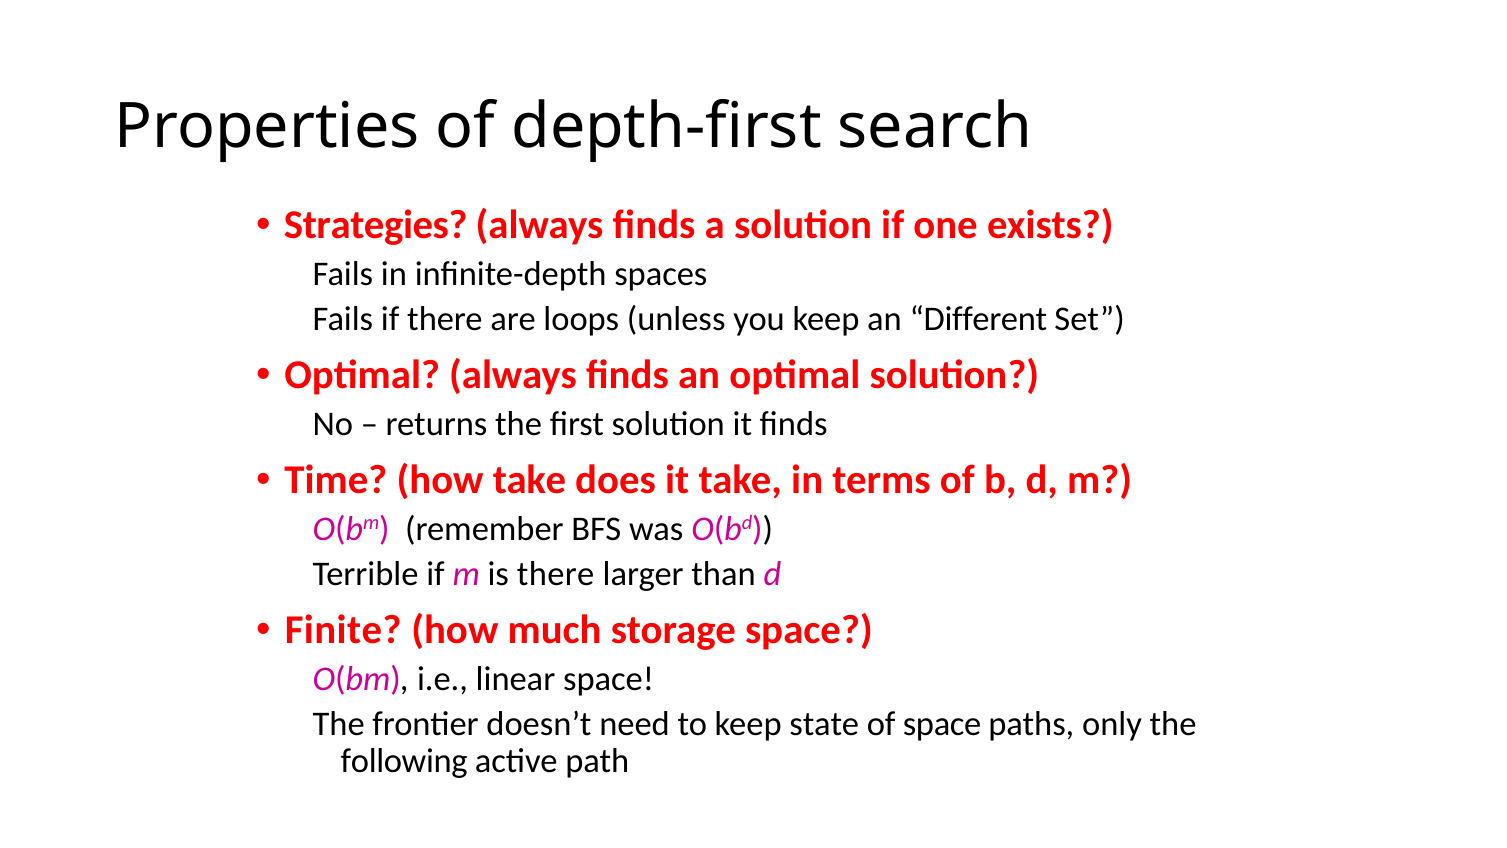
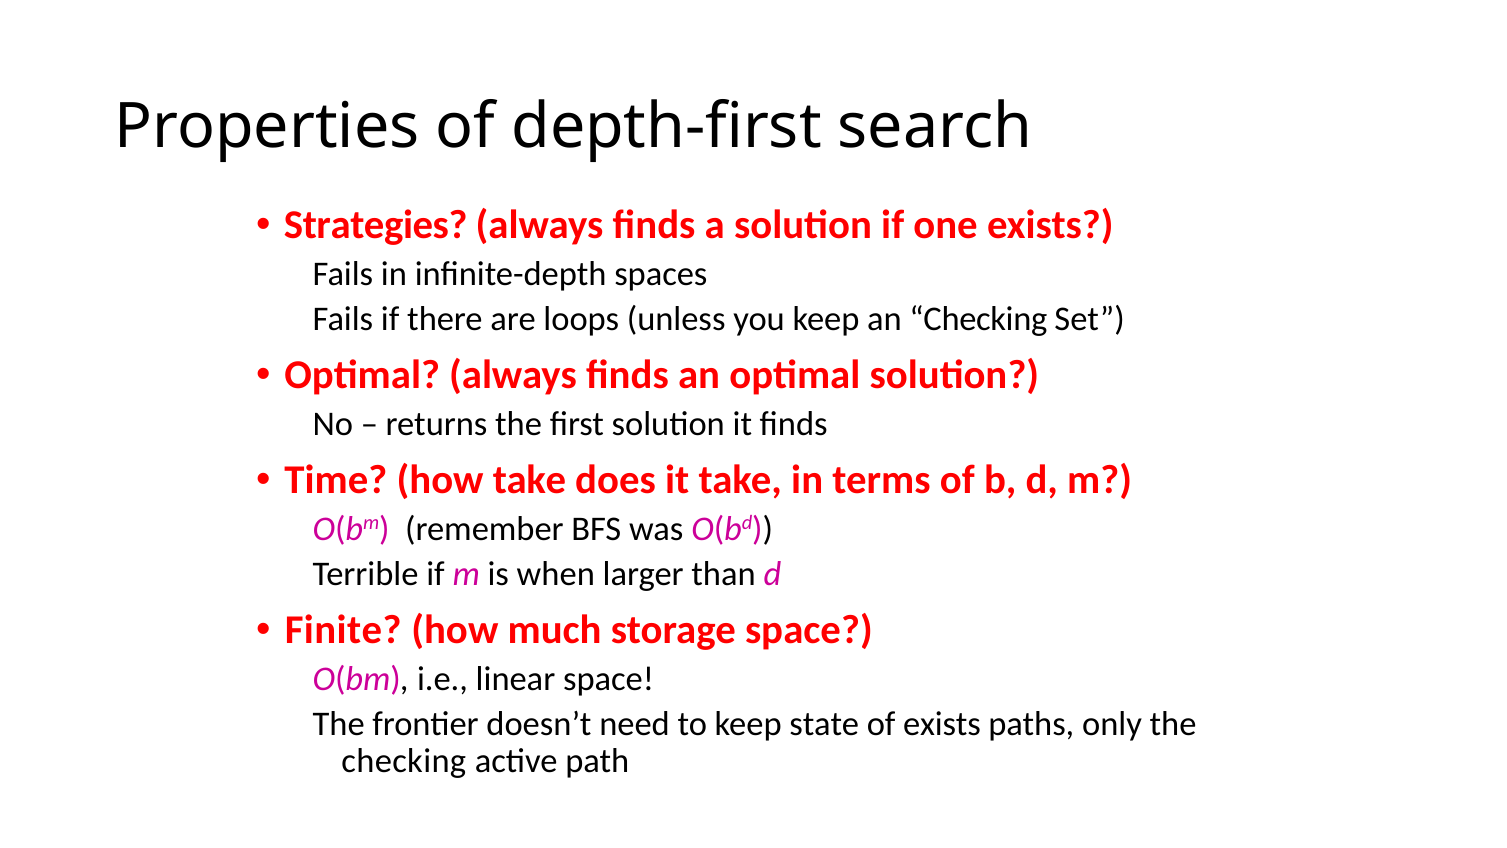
an Different: Different -> Checking
is there: there -> when
of space: space -> exists
following at (404, 761): following -> checking
